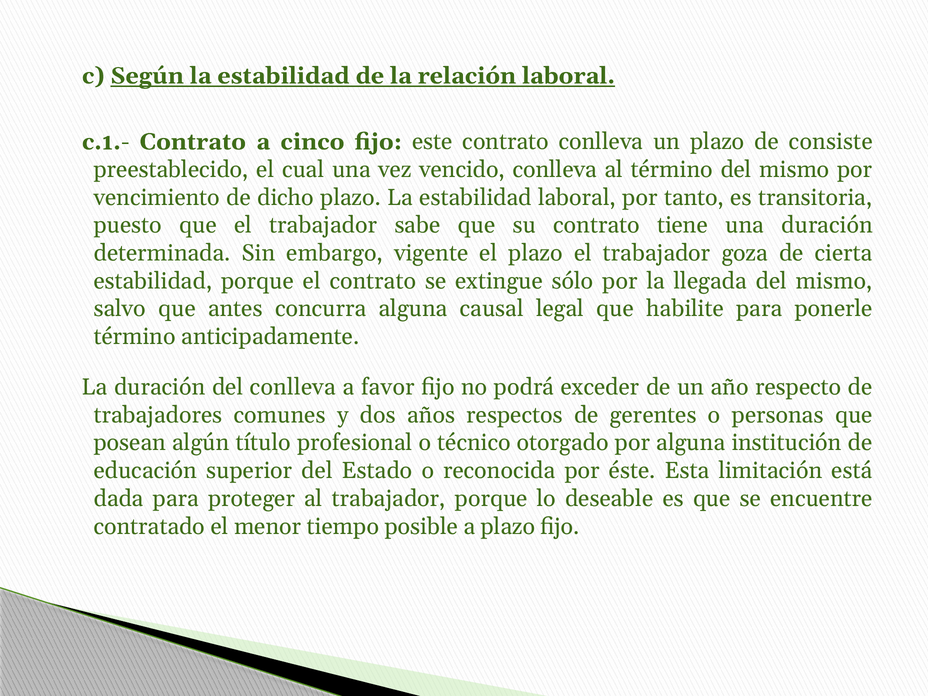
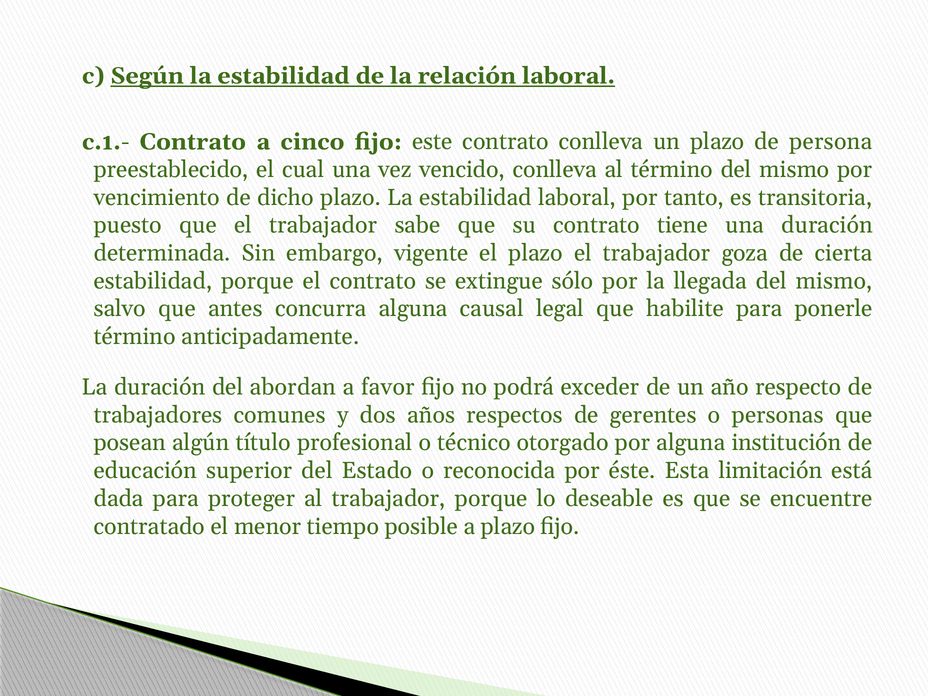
consiste: consiste -> persona
del conlleva: conlleva -> abordan
